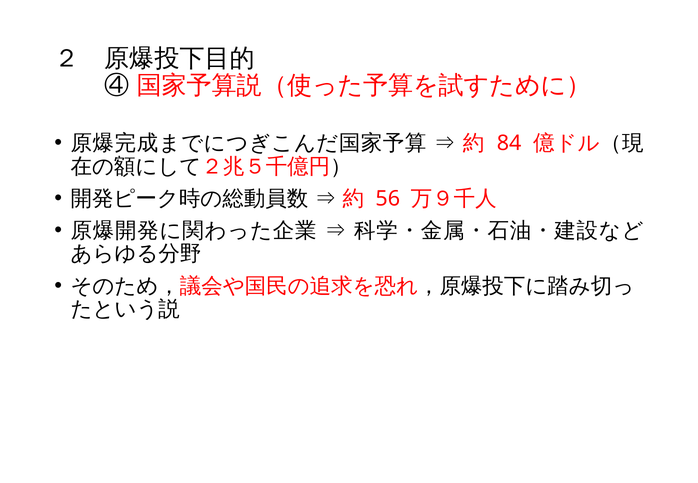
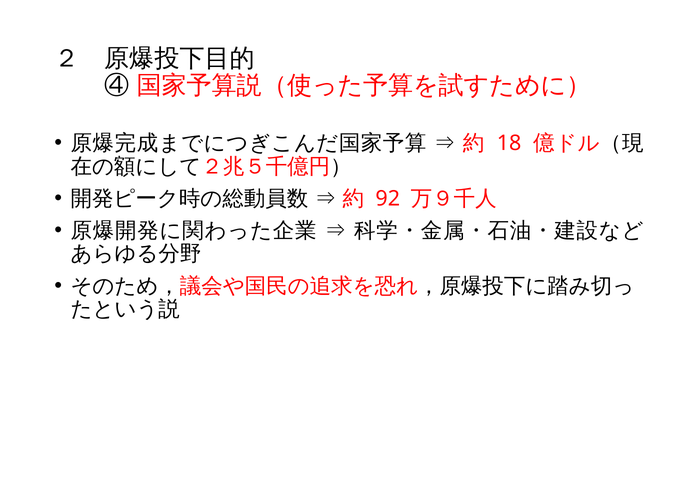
84: 84 -> 18
56: 56 -> 92
